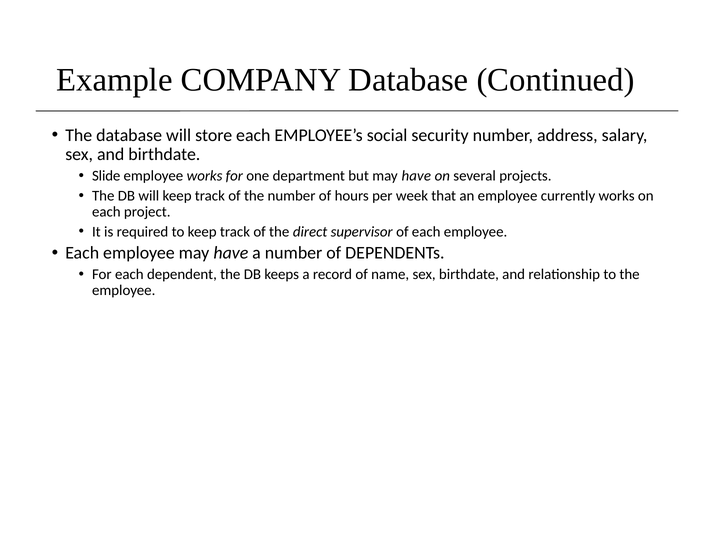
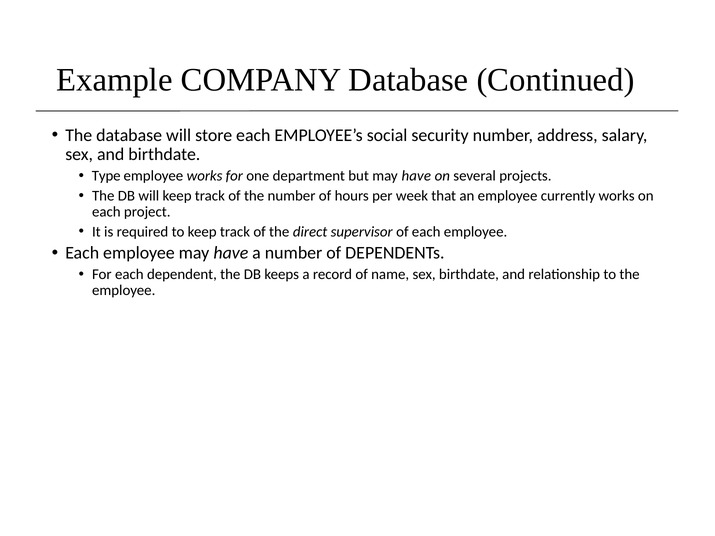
Slide: Slide -> Type
